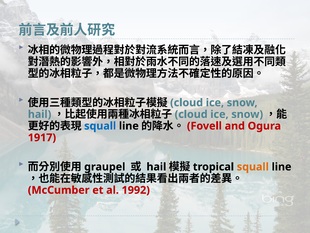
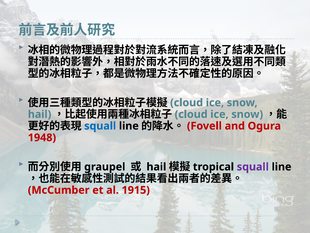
1917: 1917 -> 1948
squall at (253, 167) colour: orange -> purple
1992: 1992 -> 1915
